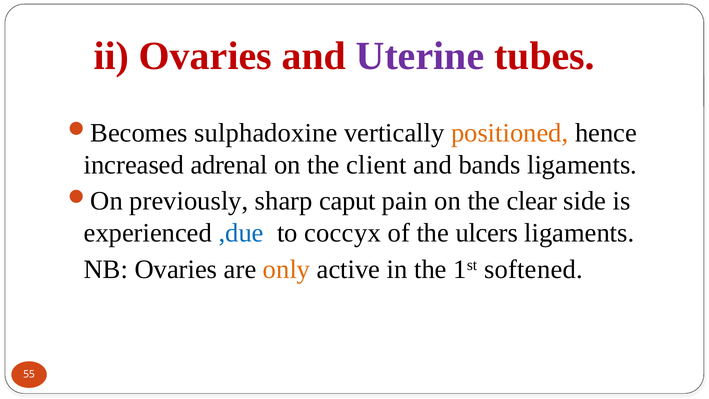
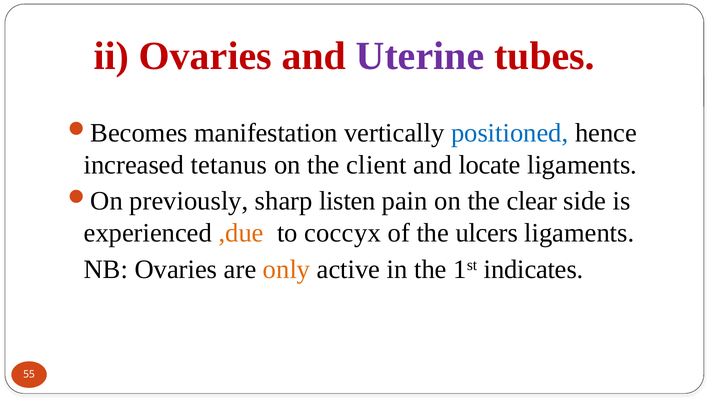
sulphadoxine: sulphadoxine -> manifestation
positioned colour: orange -> blue
adrenal: adrenal -> tetanus
bands: bands -> locate
caput: caput -> listen
,due colour: blue -> orange
softened: softened -> indicates
